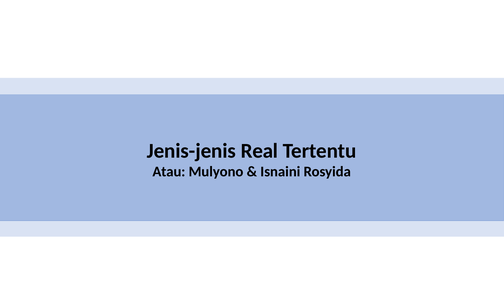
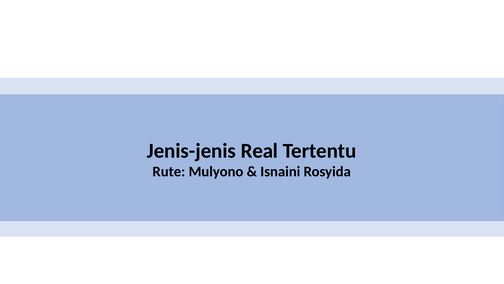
Atau: Atau -> Rute
